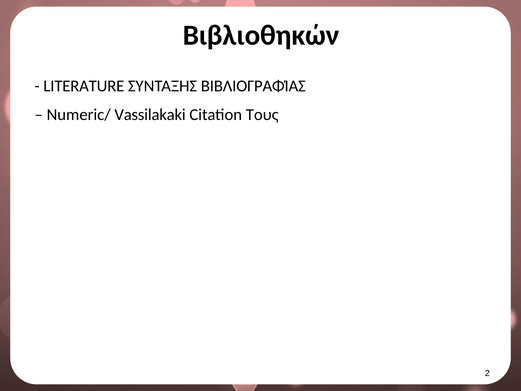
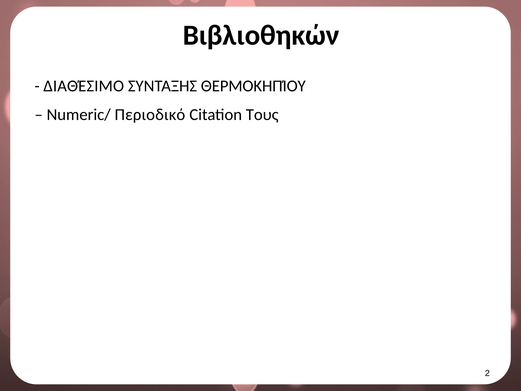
LITERATURE: LITERATURE -> ΔΙΑΘΈΣΙΜΟ
ΒΙΒΛΙΟΓΡΑΦΊΑΣ: ΒΙΒΛΙΟΓΡΑΦΊΑΣ -> ΘΕΡΜΟΚΗΠΊΟΥ
Vassilakaki: Vassilakaki -> Περιοδικό
